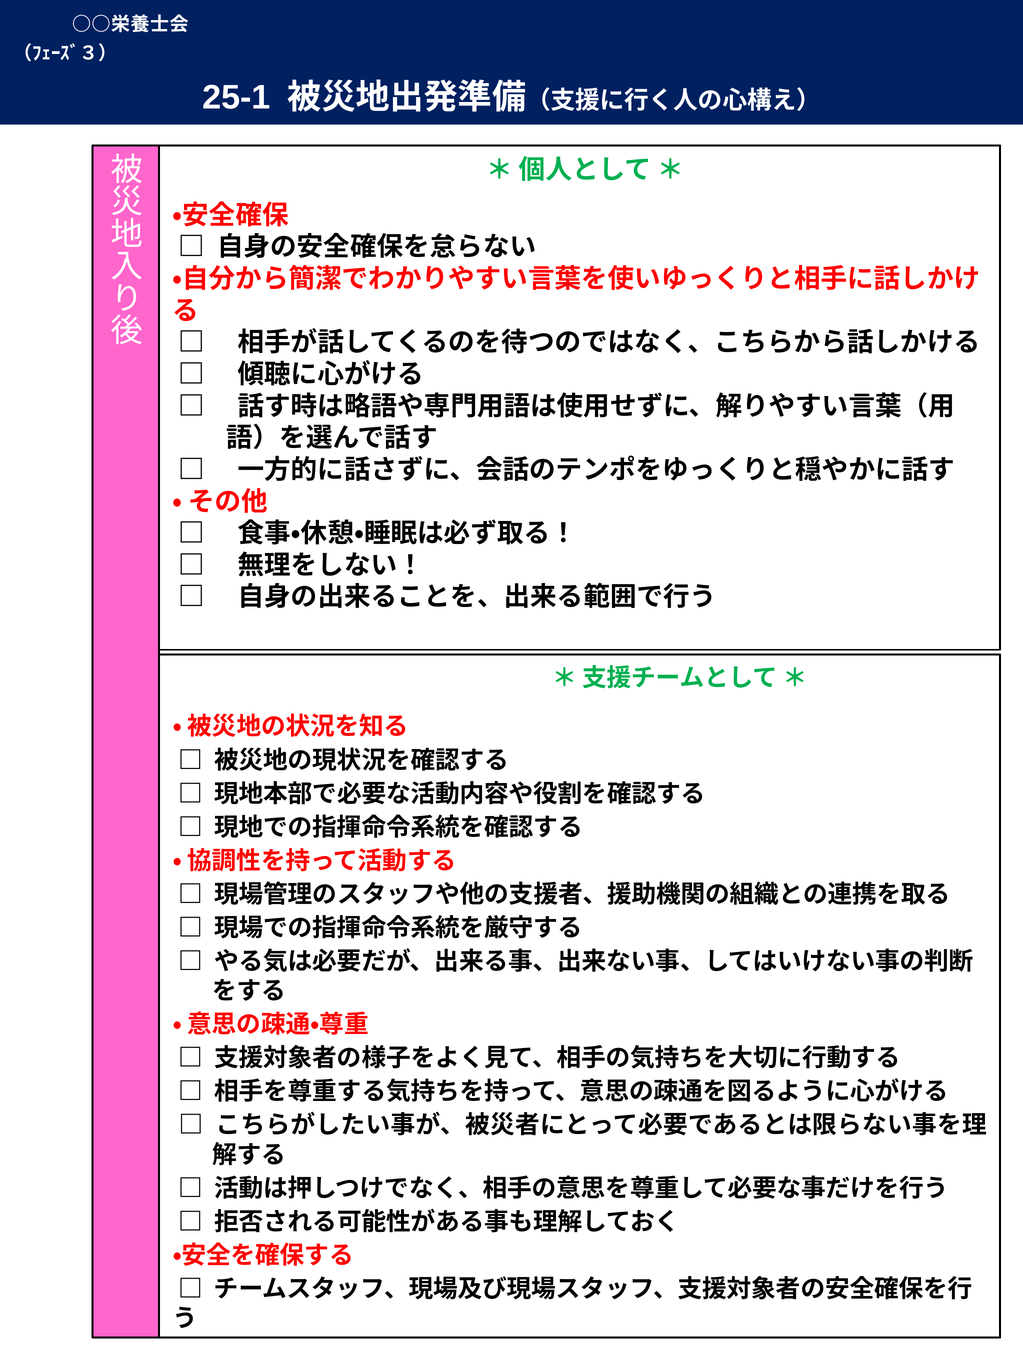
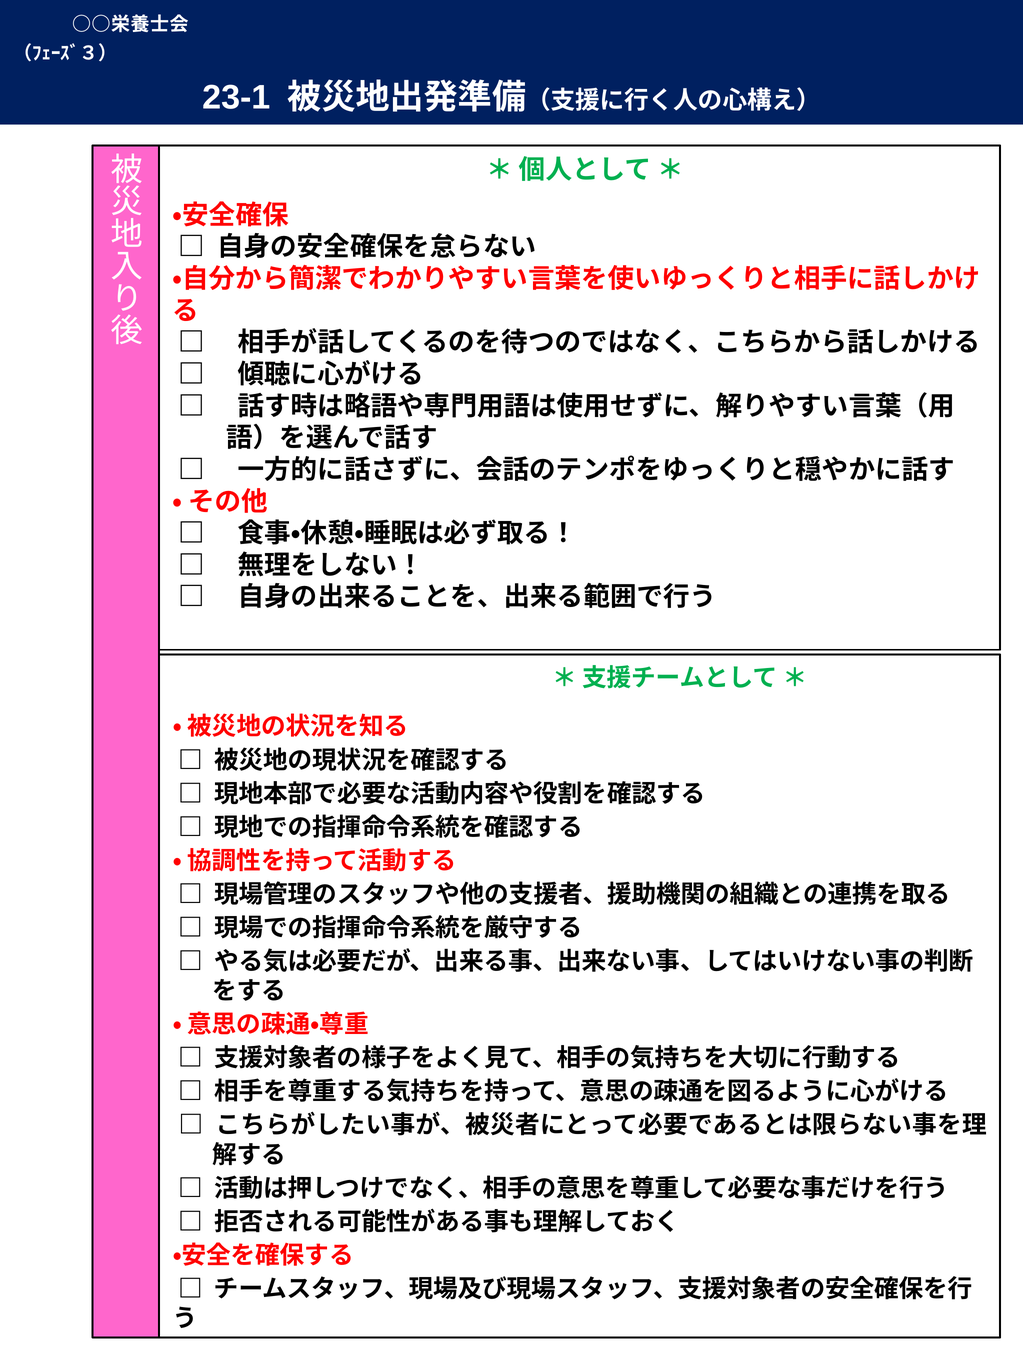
25-1: 25-1 -> 23-1
